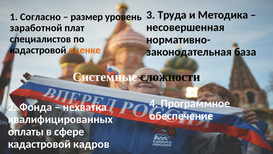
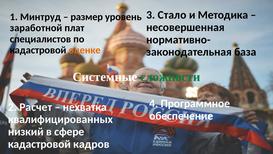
Труда: Труда -> Стало
Согласно: Согласно -> Минтруд
сложности colour: black -> green
Фонда: Фонда -> Расчет
оплаты: оплаты -> низкий
